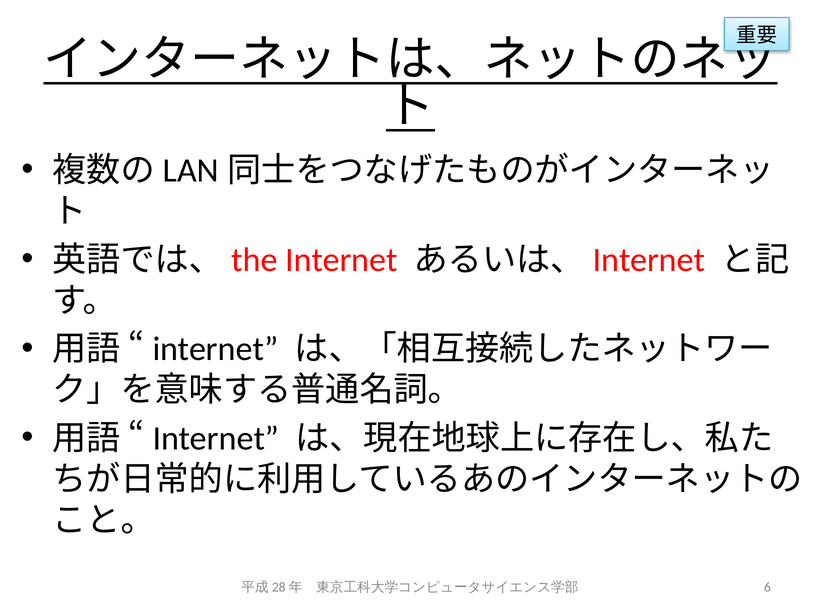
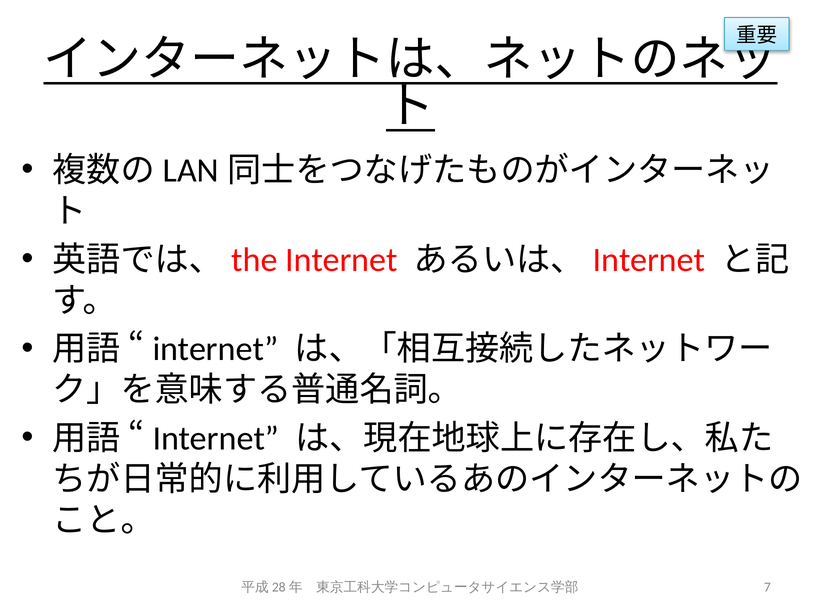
6: 6 -> 7
